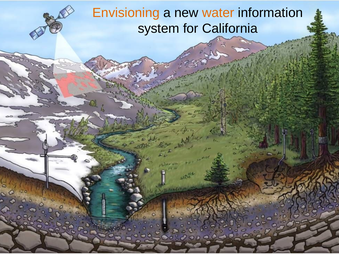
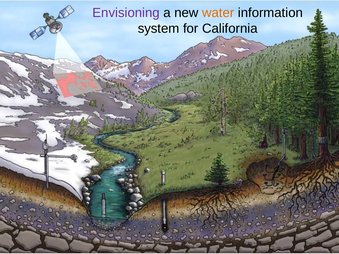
Envisioning colour: orange -> purple
